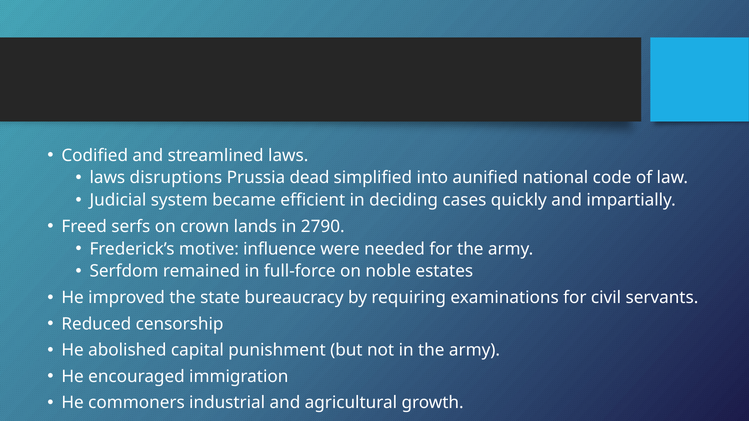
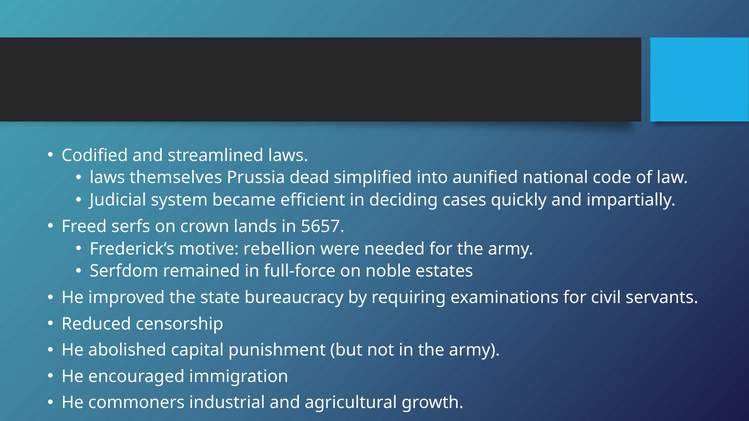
disruptions: disruptions -> themselves
2790: 2790 -> 5657
influence: influence -> rebellion
